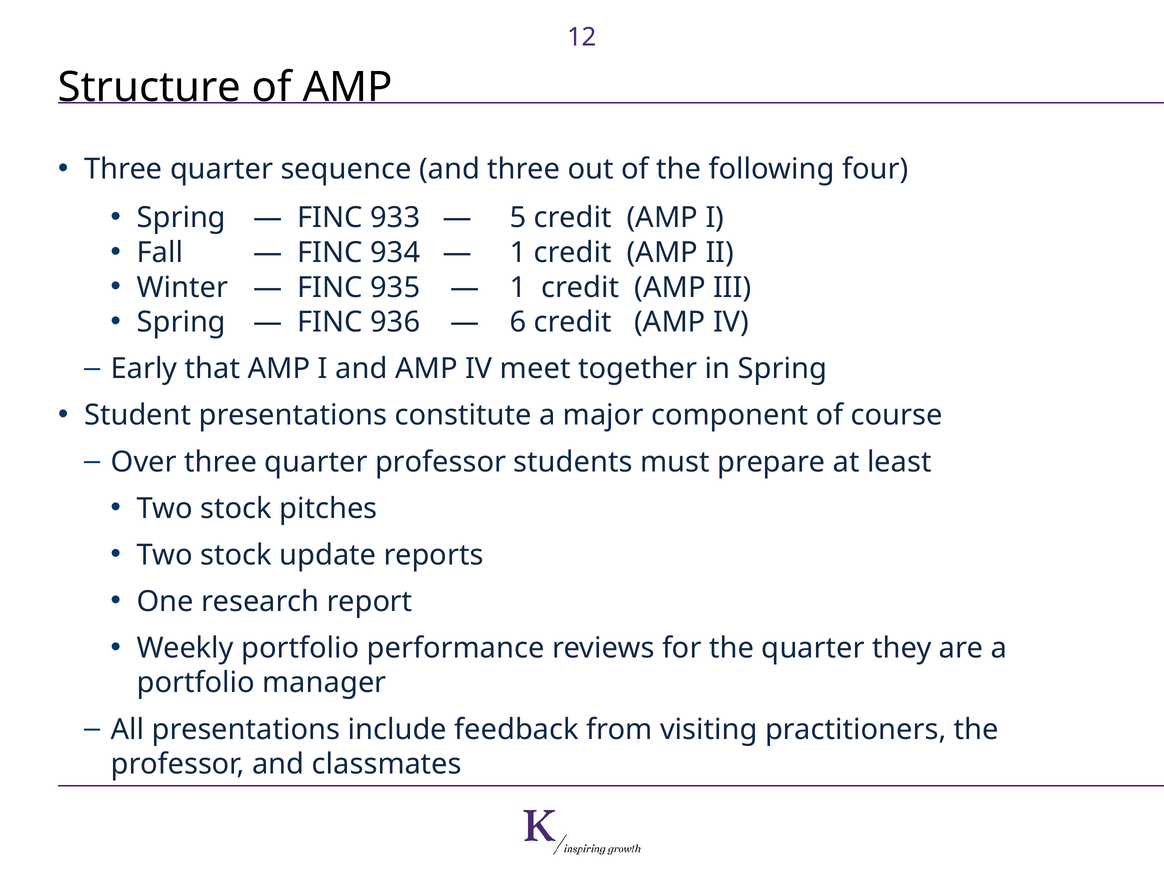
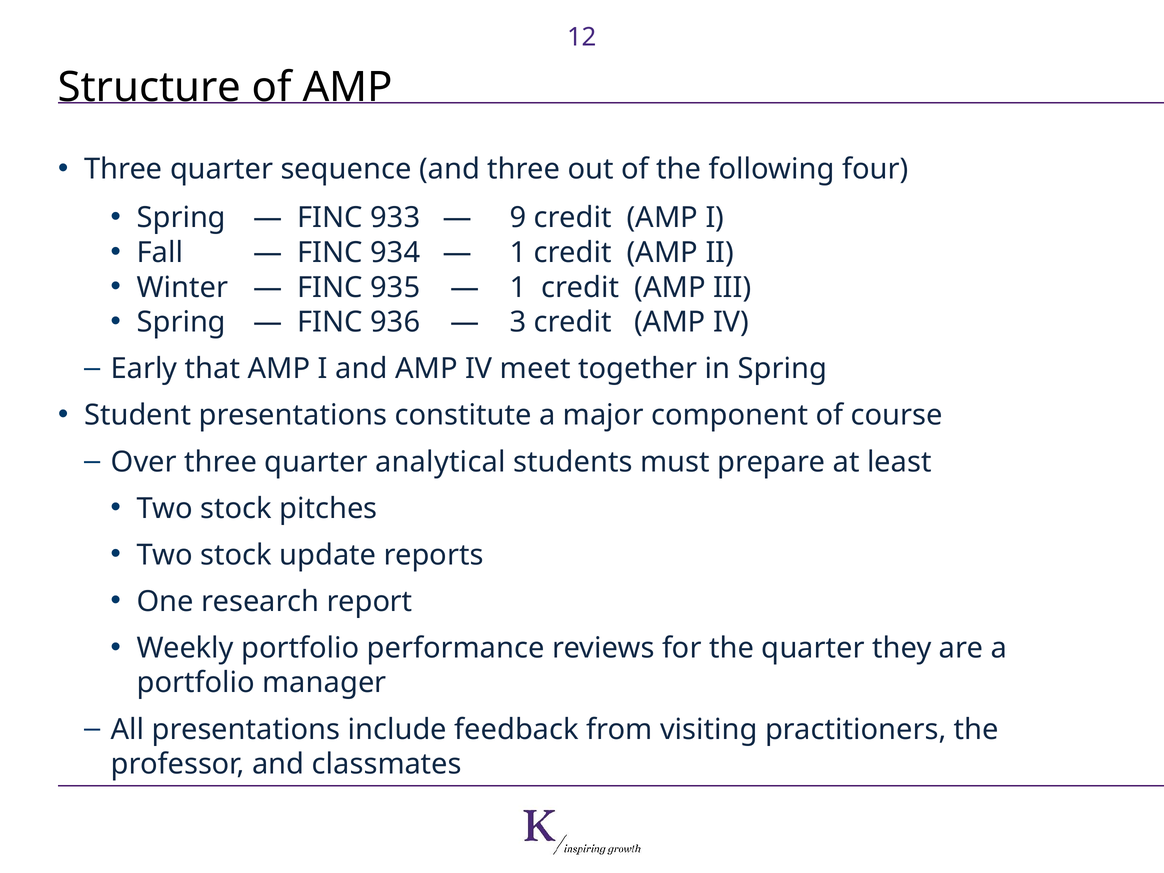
5: 5 -> 9
6: 6 -> 3
quarter professor: professor -> analytical
